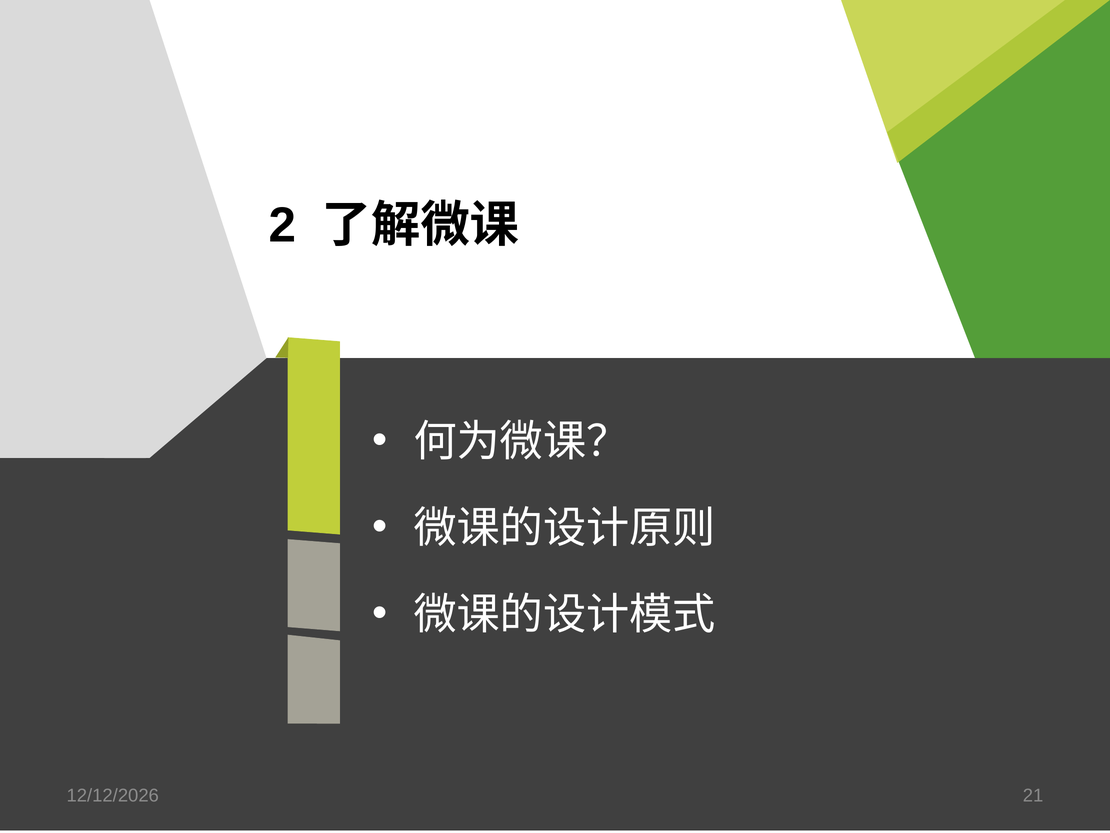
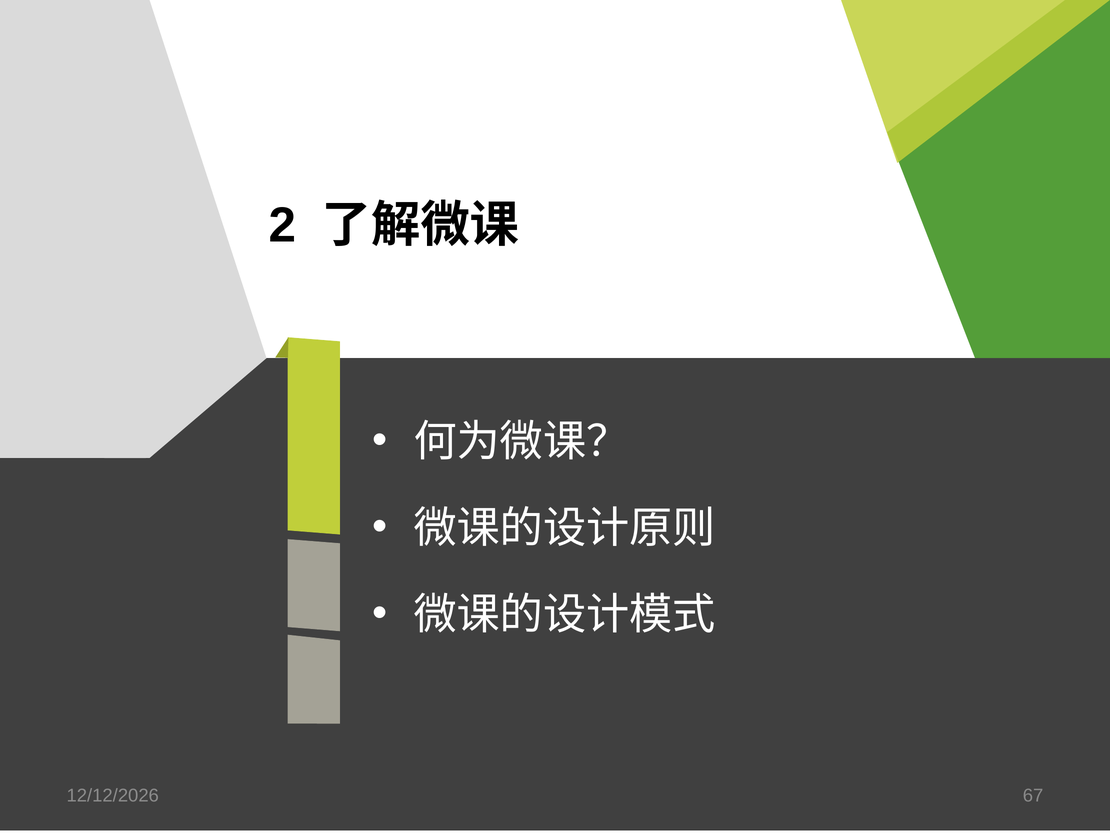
21: 21 -> 67
